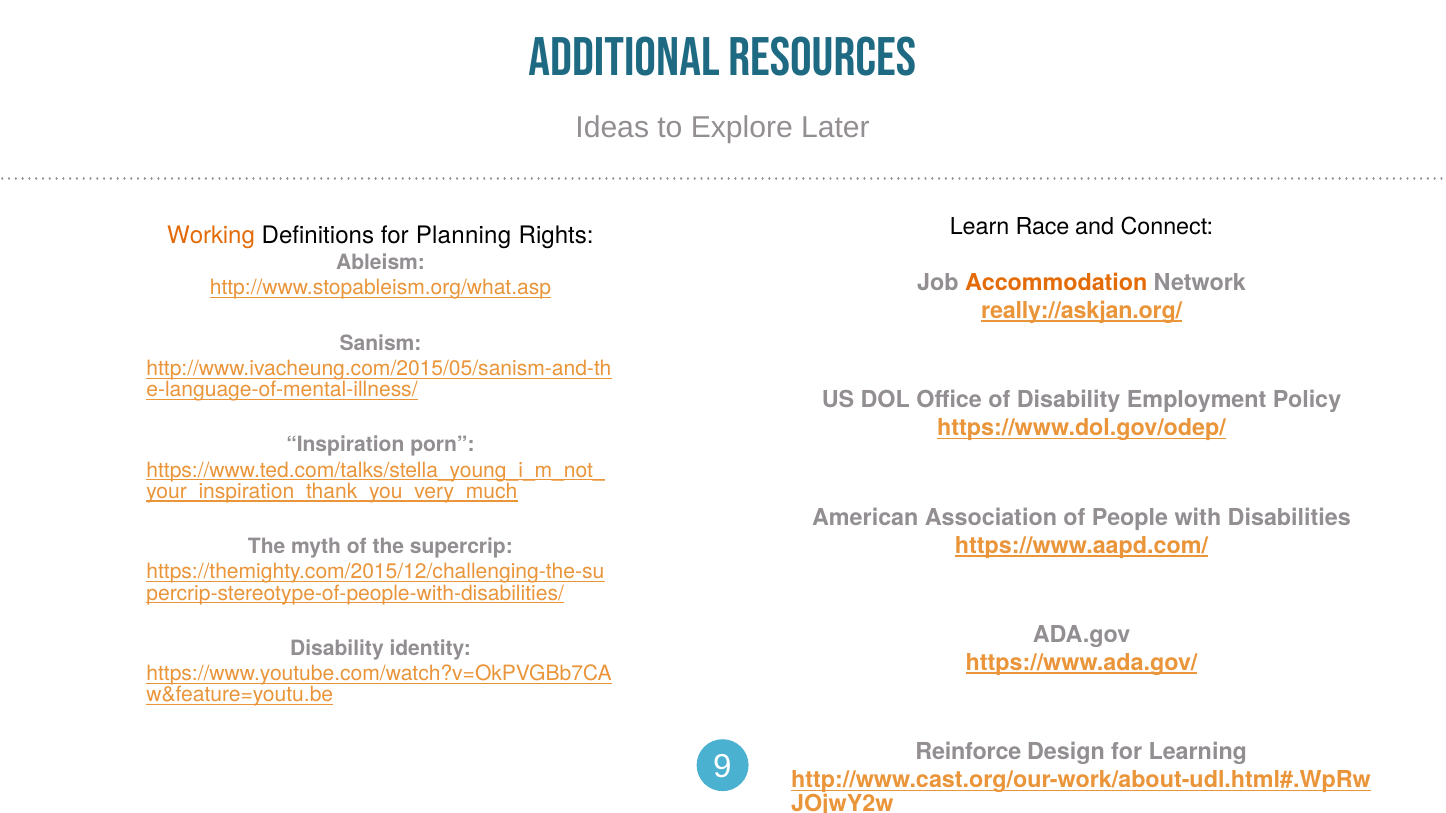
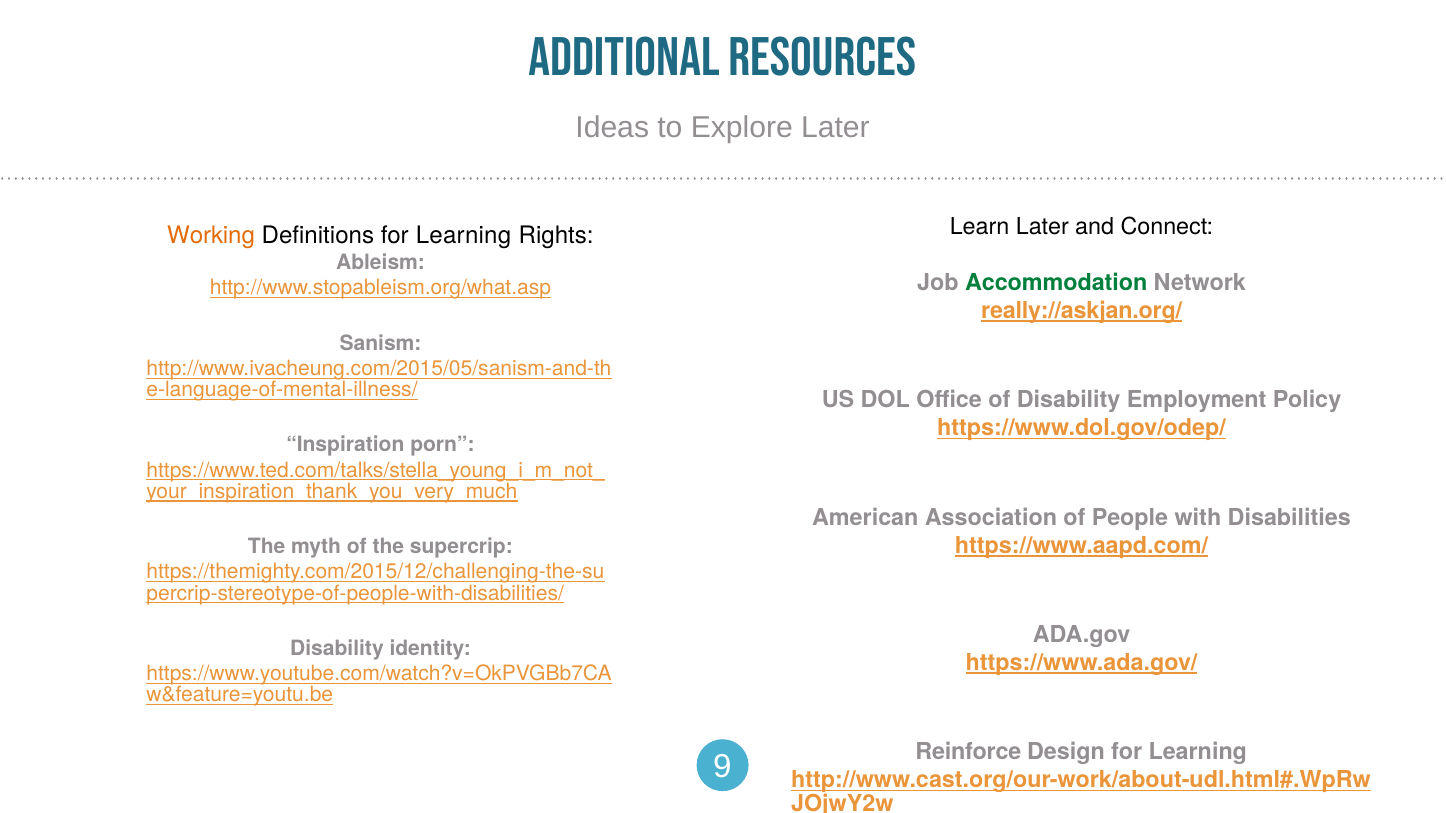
Learn Race: Race -> Later
Definitions for Planning: Planning -> Learning
Accommodation colour: orange -> green
